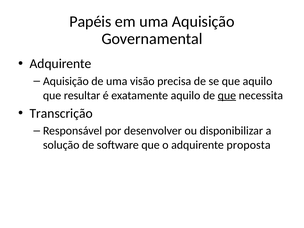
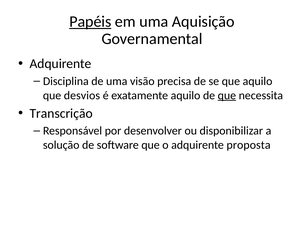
Papéis underline: none -> present
Aquisição at (66, 81): Aquisição -> Disciplina
resultar: resultar -> desvios
